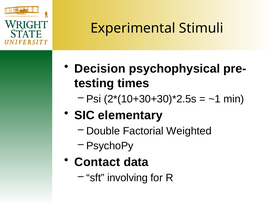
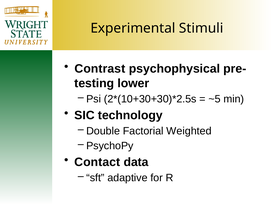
Decision: Decision -> Contrast
times: times -> lower
~1: ~1 -> ~5
elementary: elementary -> technology
involving: involving -> adaptive
